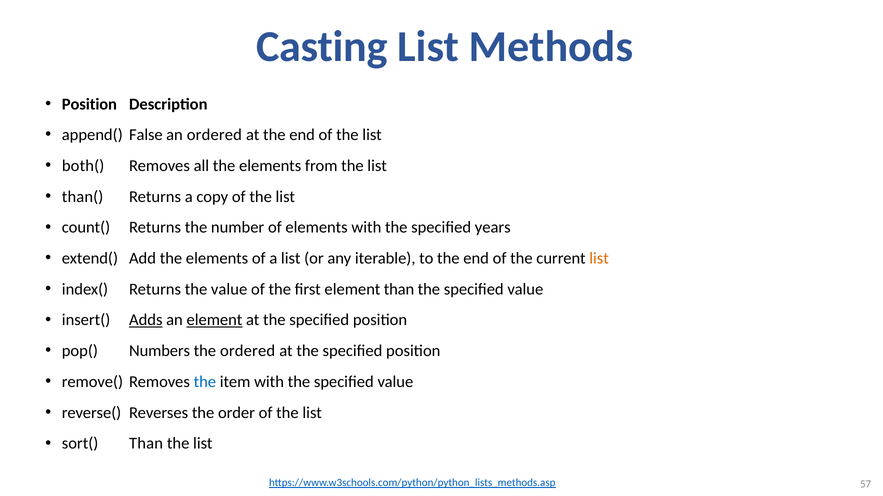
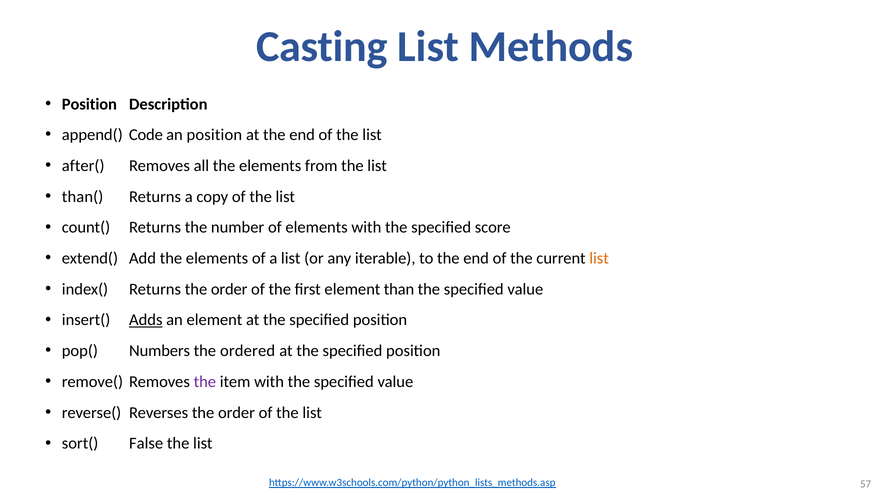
False: False -> Code
an ordered: ordered -> position
both(: both( -> after(
years: years -> score
Returns the value: value -> order
element at (214, 320) underline: present -> none
the at (205, 382) colour: blue -> purple
sort( Than: Than -> False
